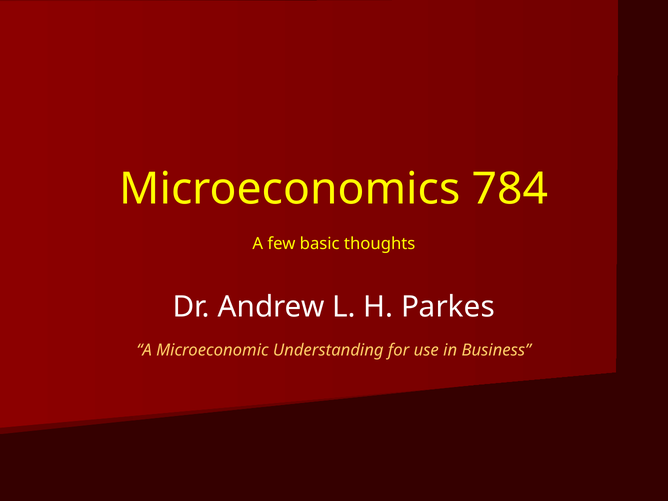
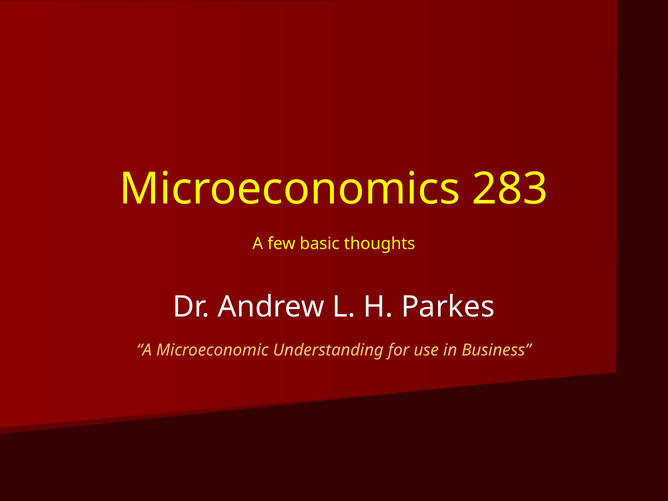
784: 784 -> 283
